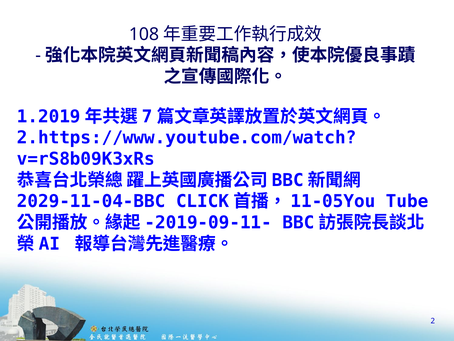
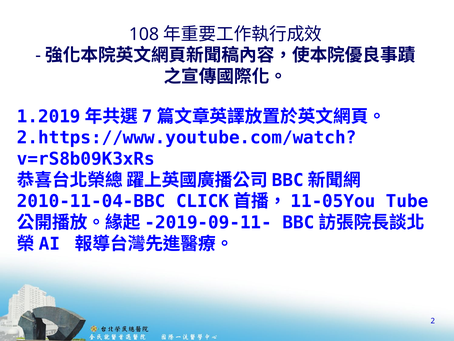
2029-11-04-BBC: 2029-11-04-BBC -> 2010-11-04-BBC
